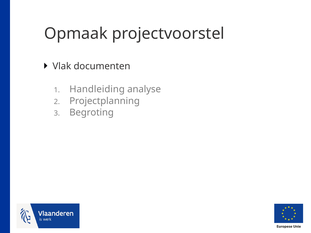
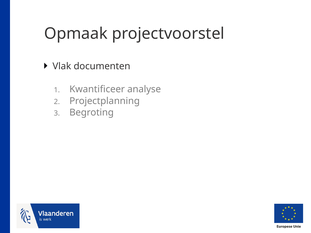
Handleiding: Handleiding -> Kwantificeer
